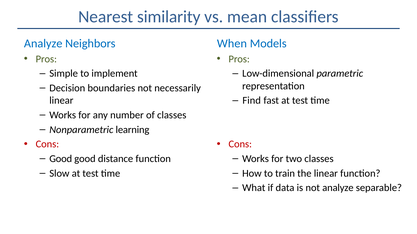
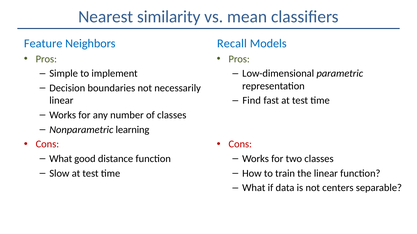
Analyze at (43, 44): Analyze -> Feature
When: When -> Recall
Good at (61, 159): Good -> What
not analyze: analyze -> centers
